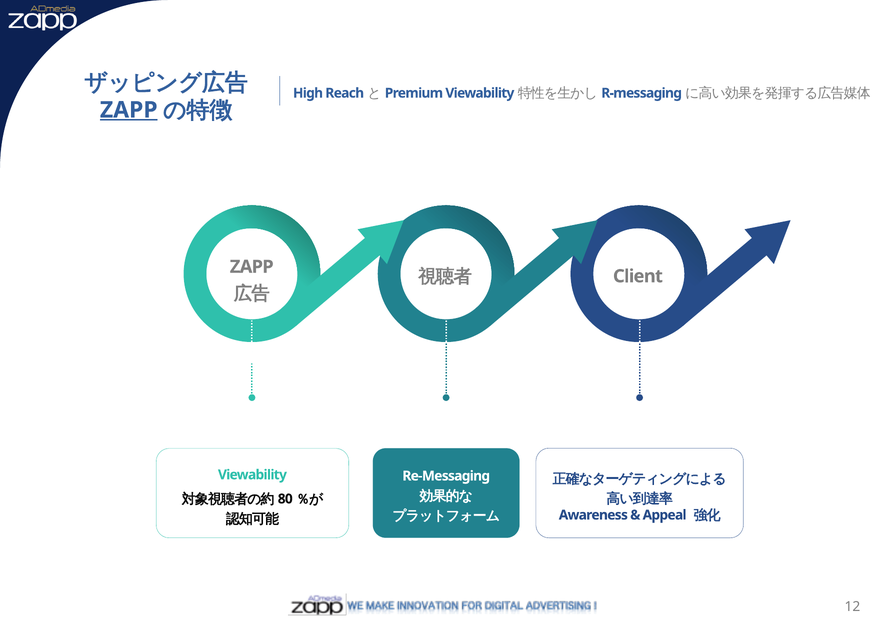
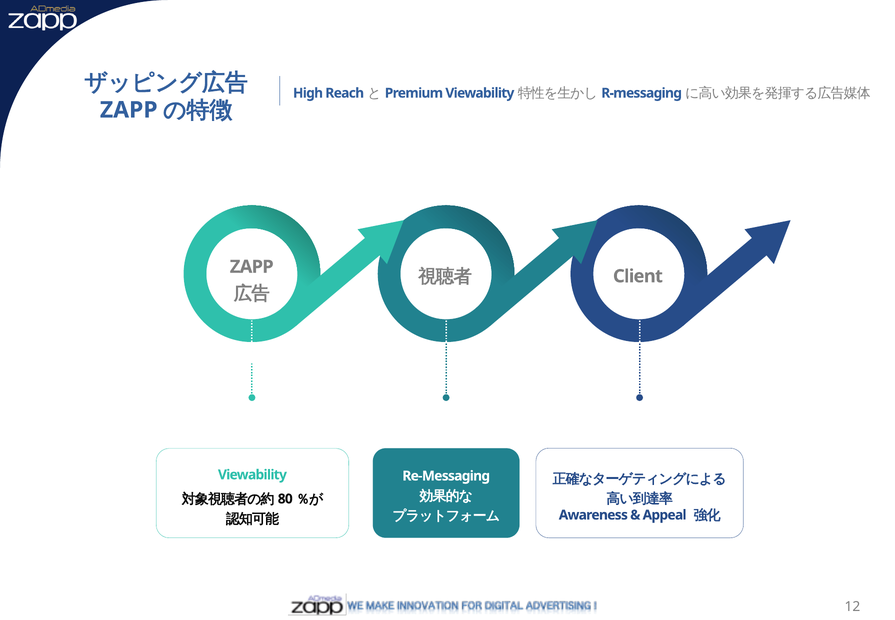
ZAPP at (129, 110) underline: present -> none
